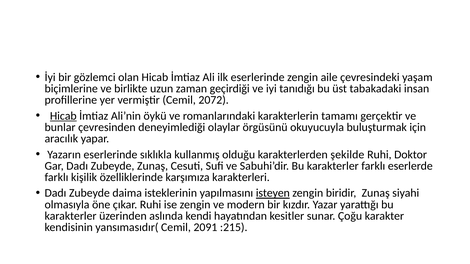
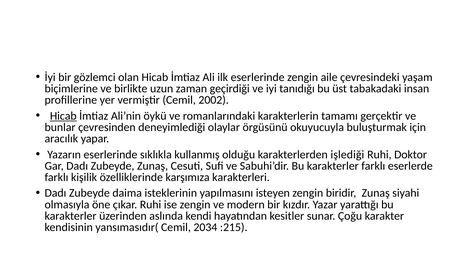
2072: 2072 -> 2002
şekilde: şekilde -> işlediği
isteyen underline: present -> none
2091: 2091 -> 2034
